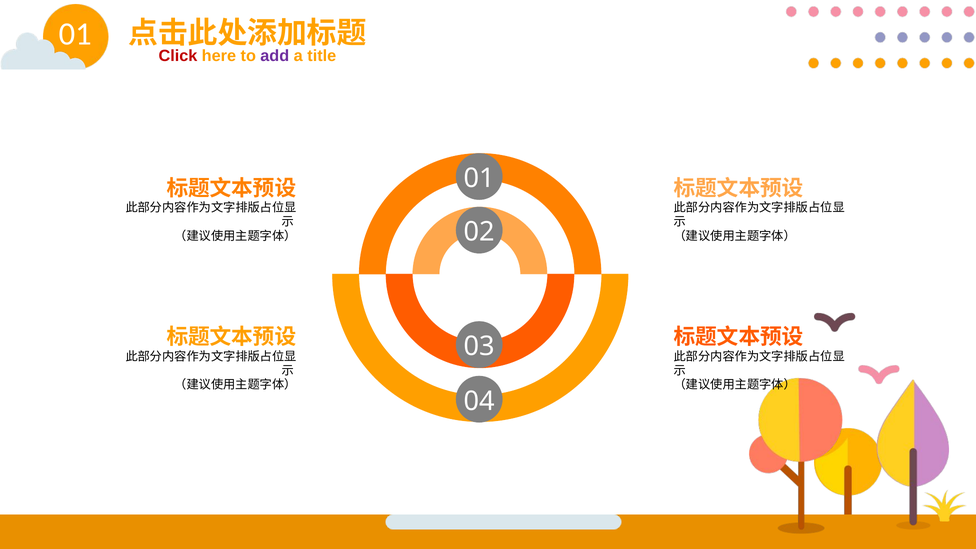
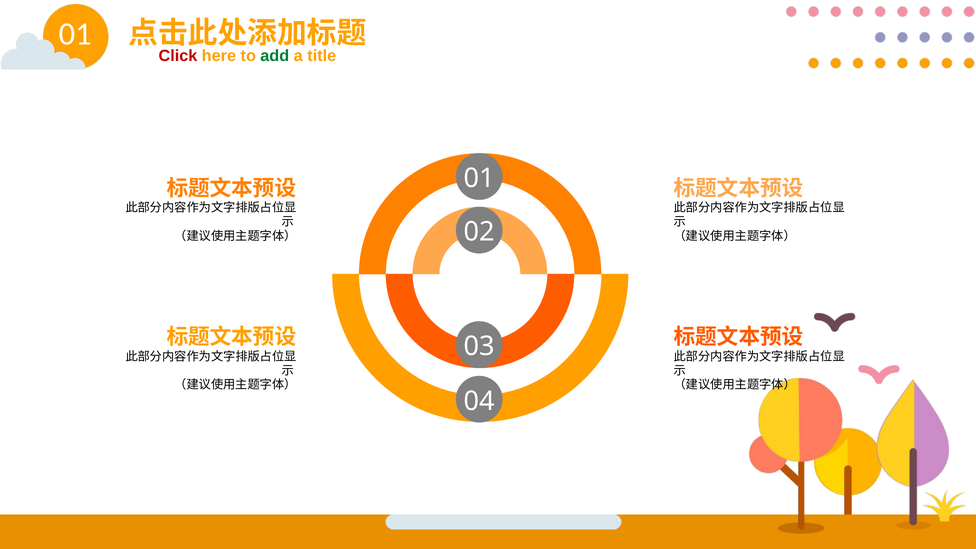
add colour: purple -> green
